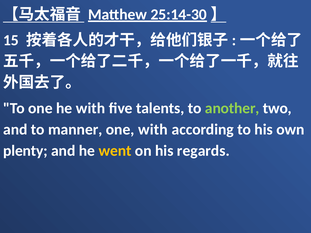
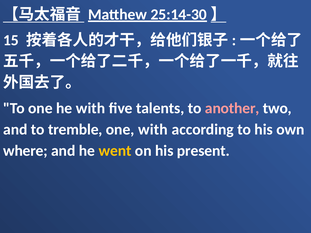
another colour: light green -> pink
manner: manner -> tremble
plenty: plenty -> where
regards: regards -> present
